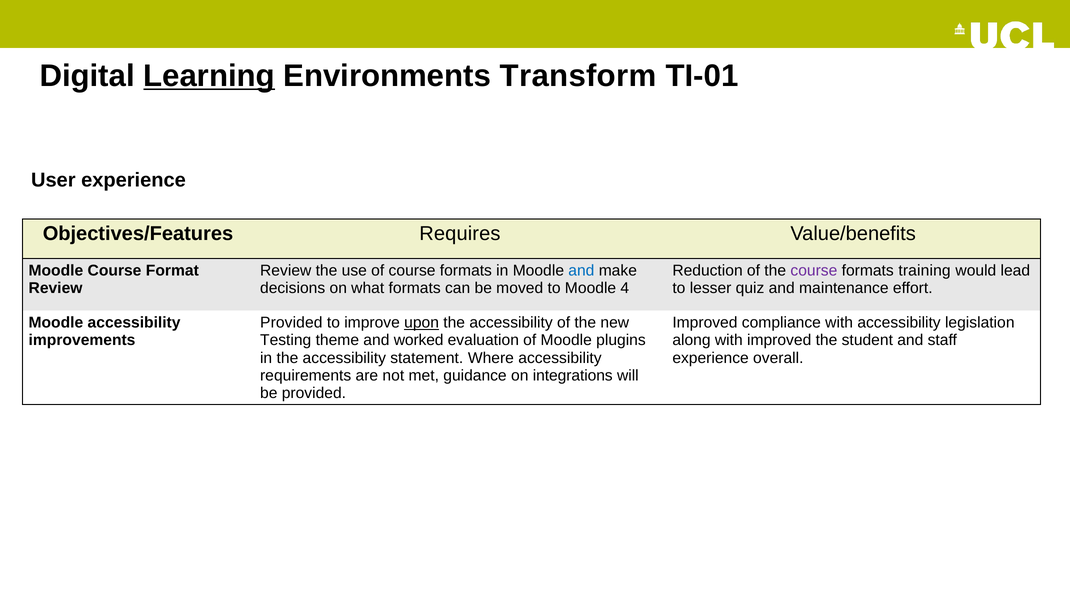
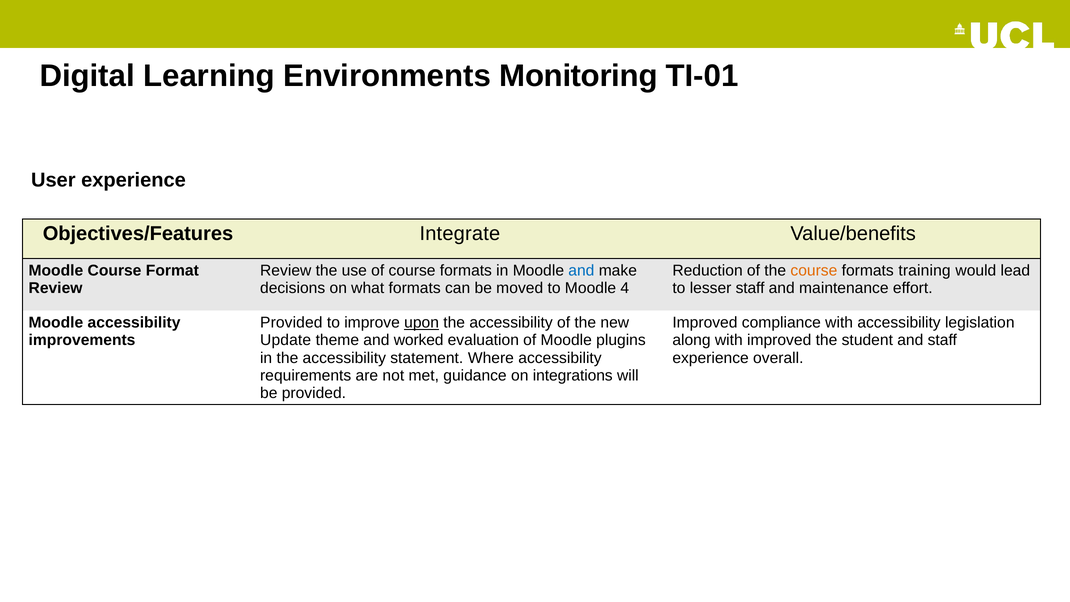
Learning underline: present -> none
Transform: Transform -> Monitoring
Requires: Requires -> Integrate
course at (814, 270) colour: purple -> orange
lesser quiz: quiz -> staff
Testing: Testing -> Update
